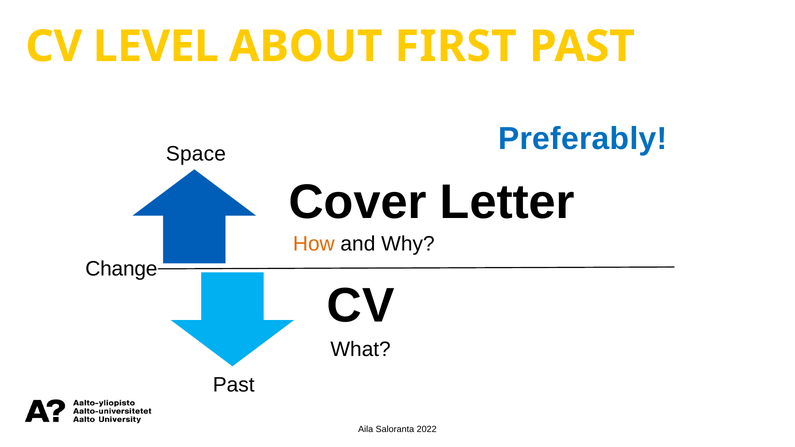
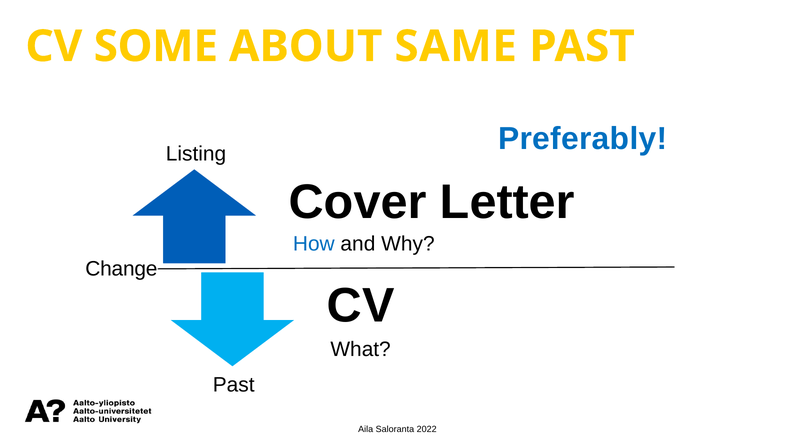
LEVEL: LEVEL -> SOME
FIRST: FIRST -> SAME
Space: Space -> Listing
How colour: orange -> blue
